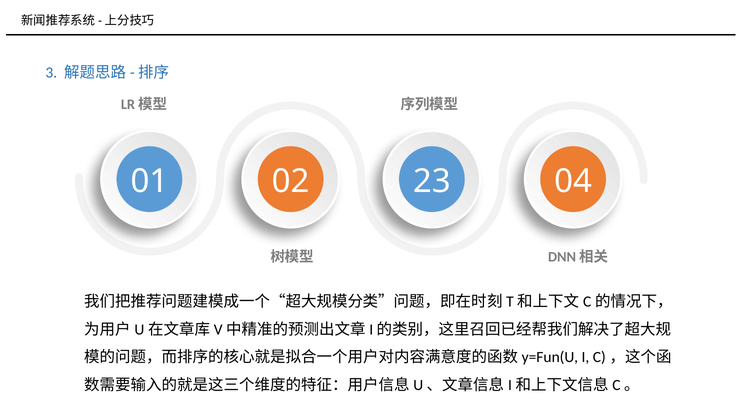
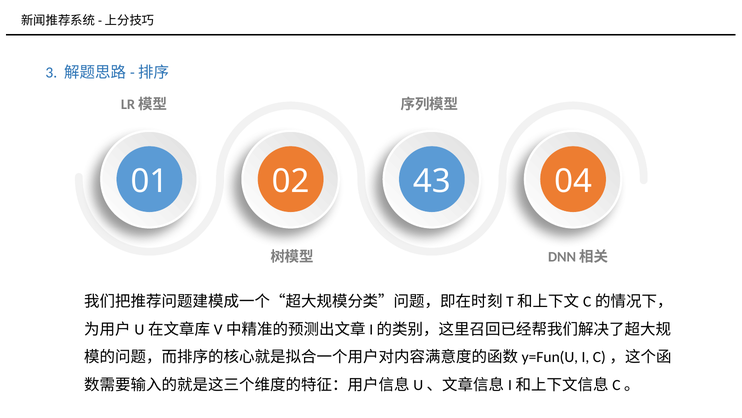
23: 23 -> 43
